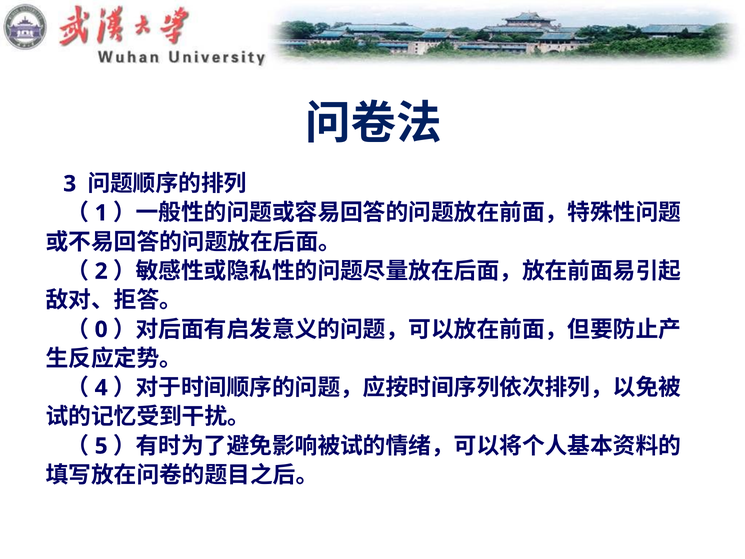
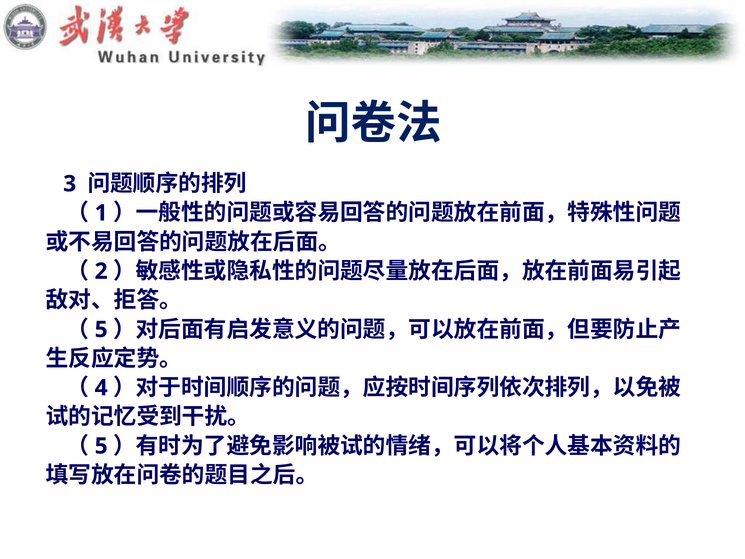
0 at (101, 329): 0 -> 5
